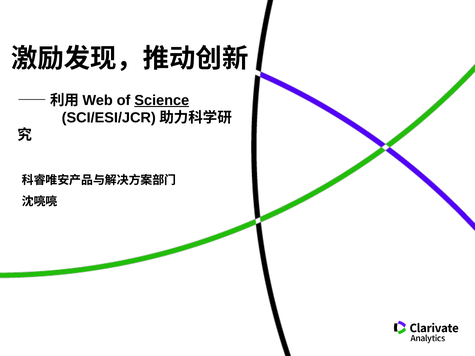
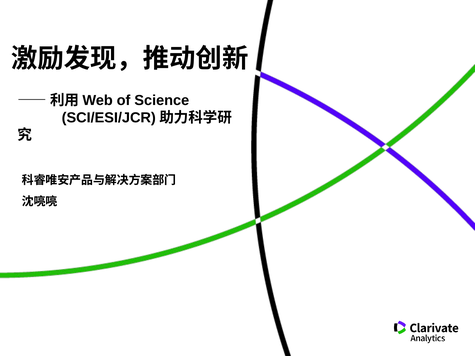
Science underline: present -> none
